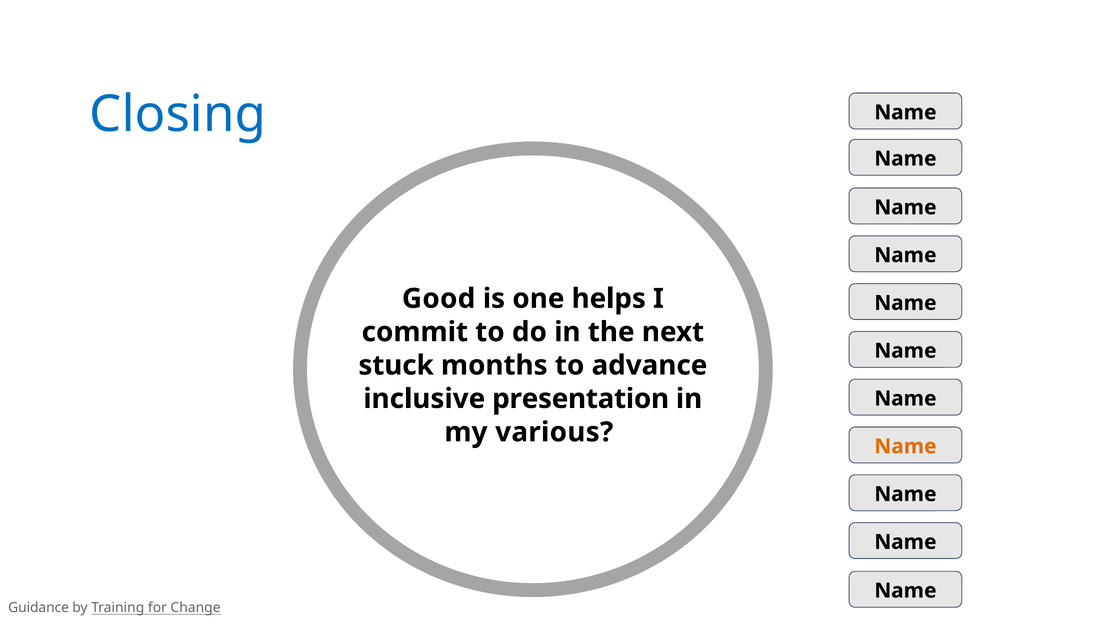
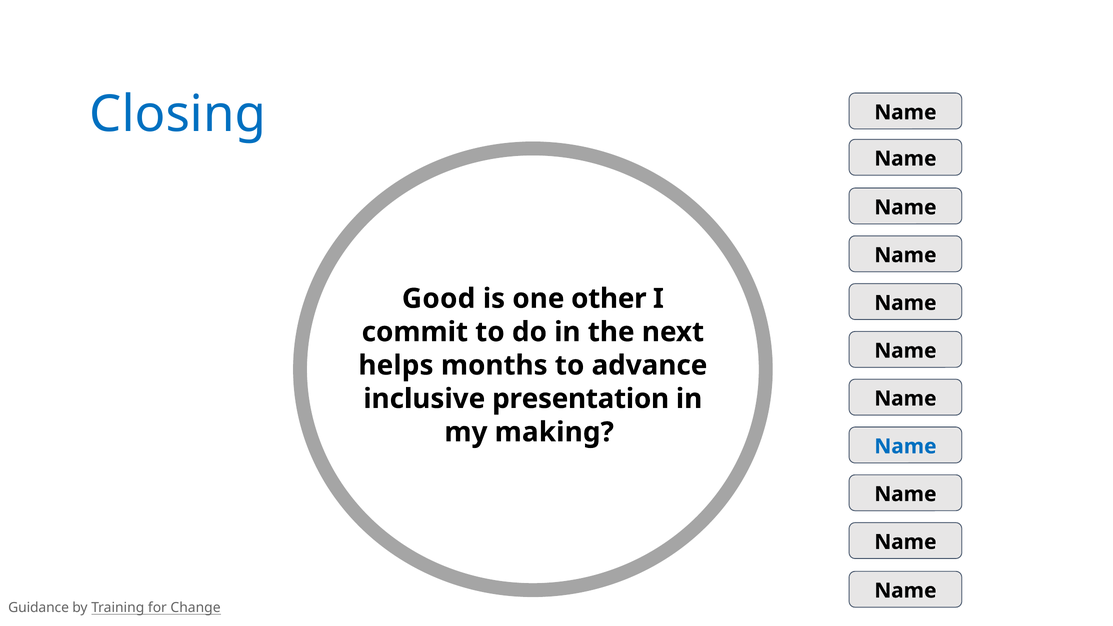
helps: helps -> other
stuck: stuck -> helps
various: various -> making
Name at (905, 446) colour: orange -> blue
